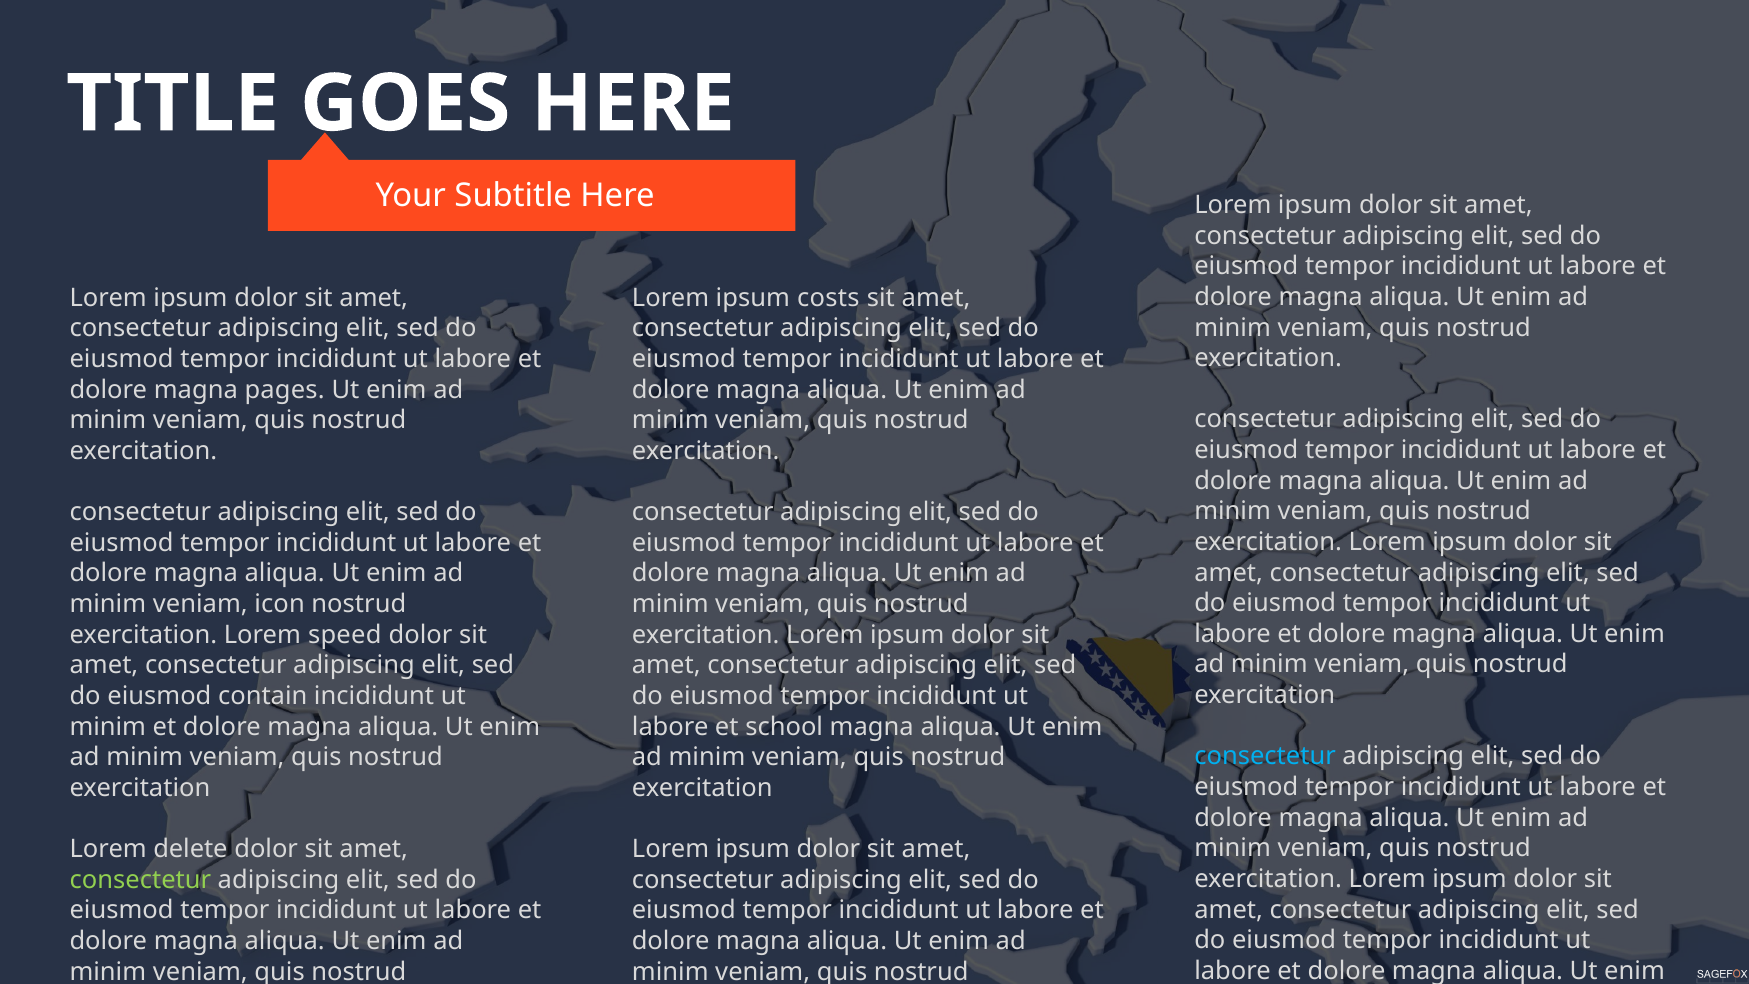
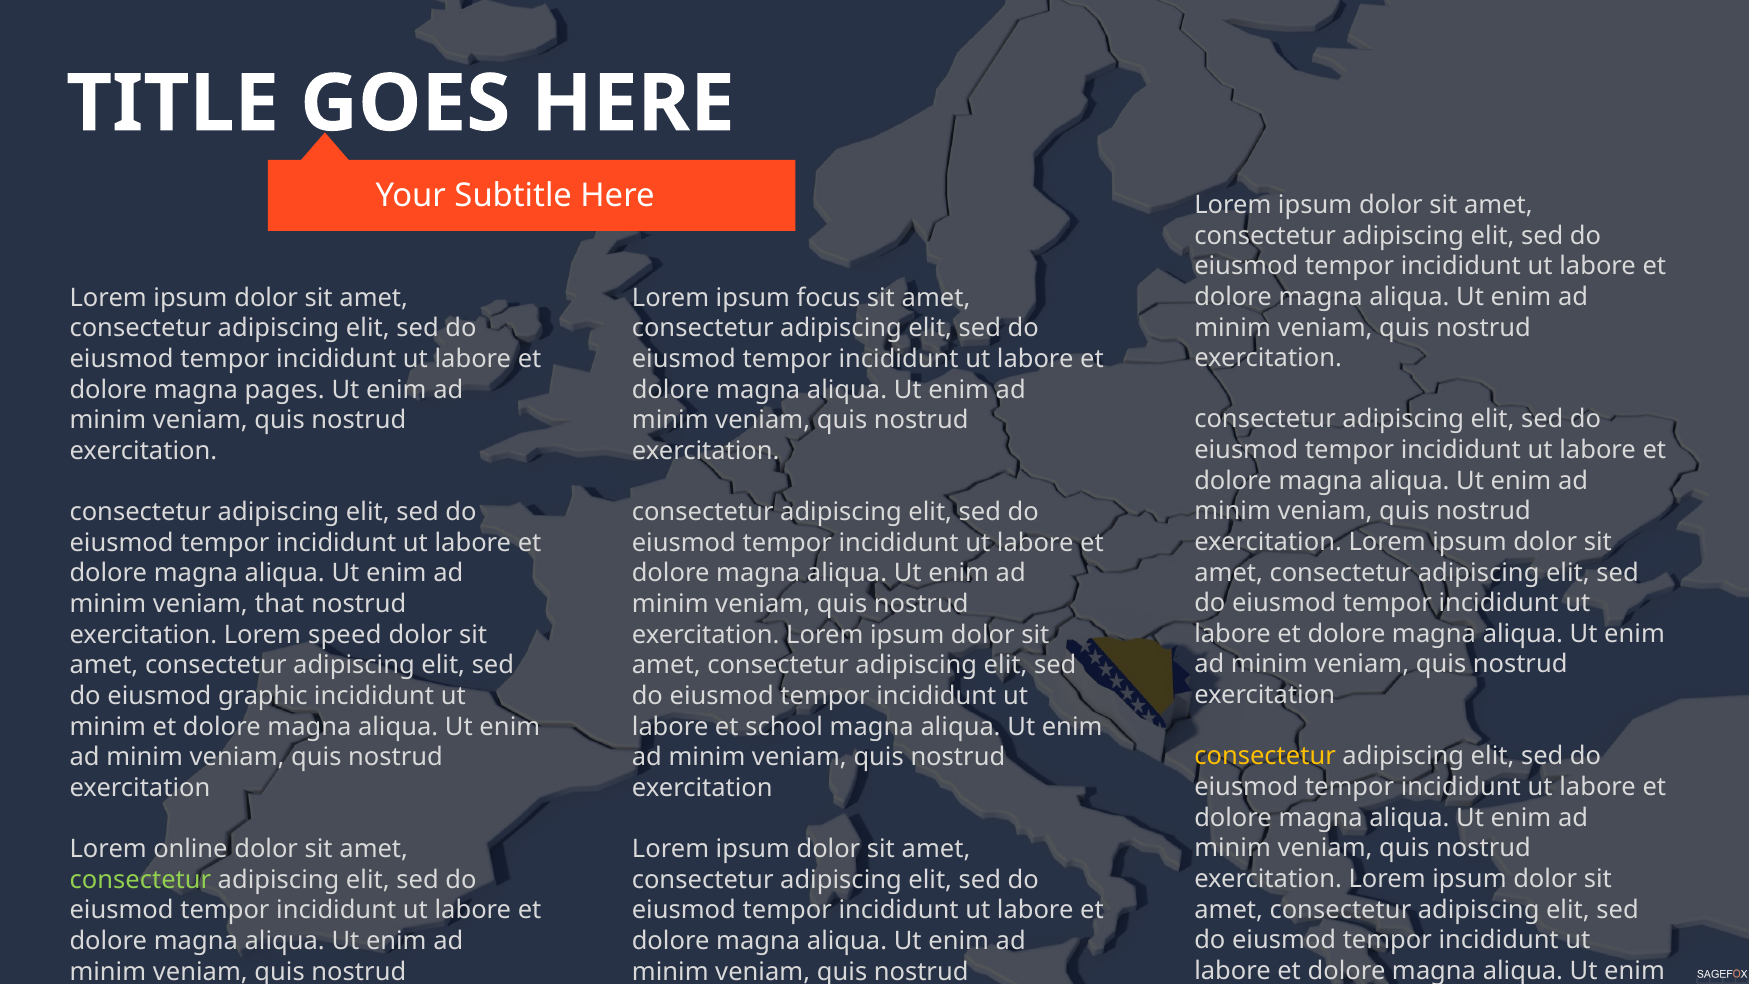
costs: costs -> focus
icon: icon -> that
contain: contain -> graphic
consectetur at (1265, 756) colour: light blue -> yellow
delete: delete -> online
